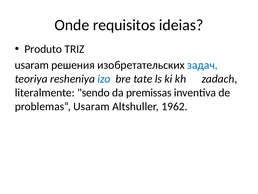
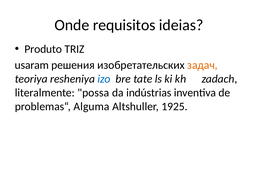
задач colour: blue -> orange
sendo: sendo -> possa
premissas: premissas -> indústrias
problemas“ Usaram: Usaram -> Alguma
1962: 1962 -> 1925
